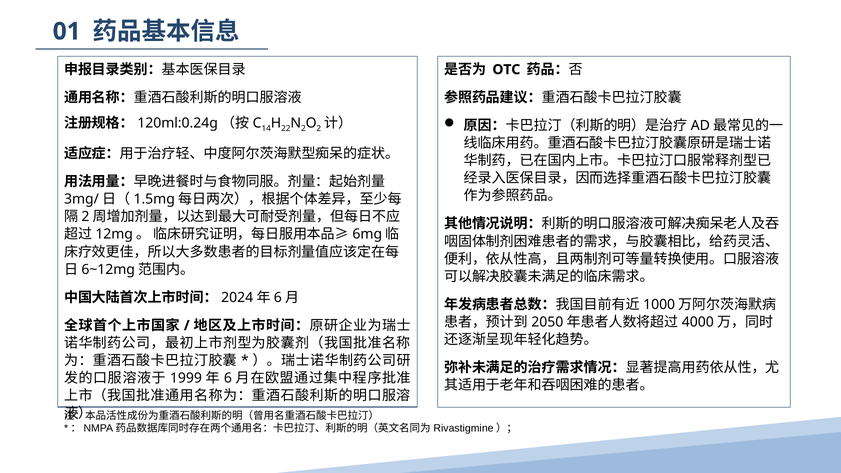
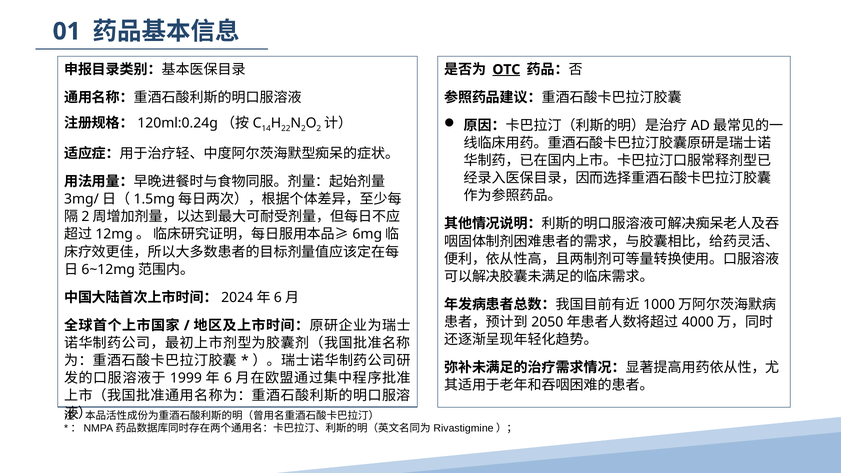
OTC underline: none -> present
